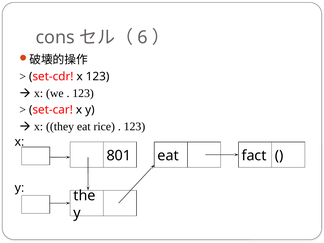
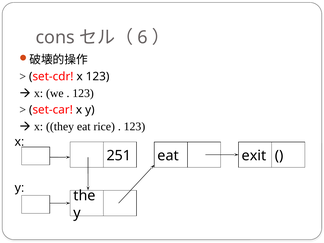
801: 801 -> 251
fact: fact -> exit
